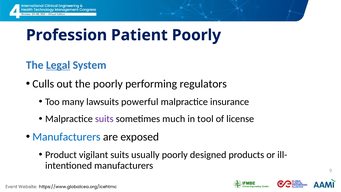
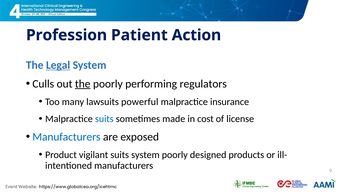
Patient Poorly: Poorly -> Action
the at (83, 84) underline: none -> present
suits at (104, 119) colour: purple -> blue
much: much -> made
tool: tool -> cost
suits usually: usually -> system
